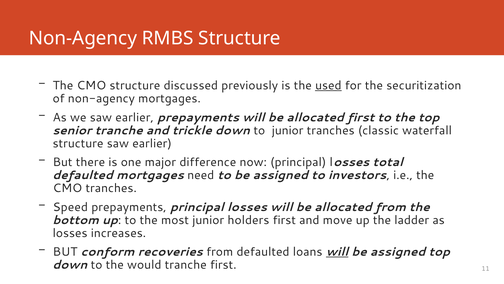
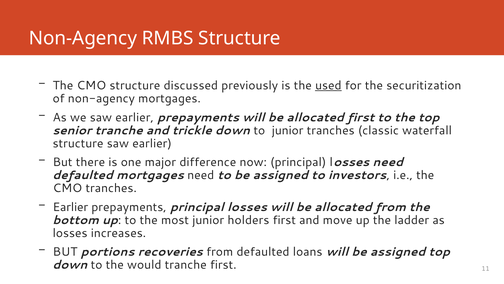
losses total: total -> need
Speed at (70, 207): Speed -> Earlier
conform: conform -> portions
will at (337, 251) underline: present -> none
